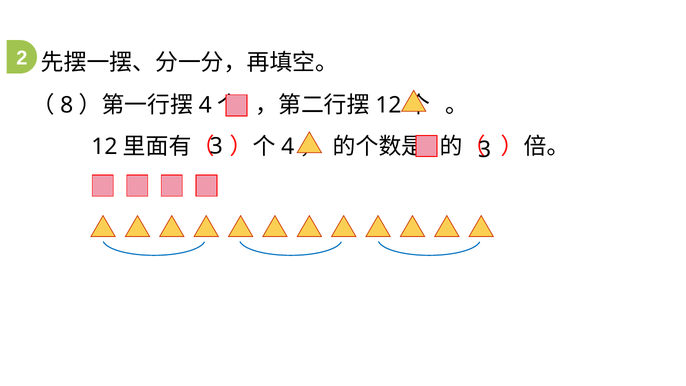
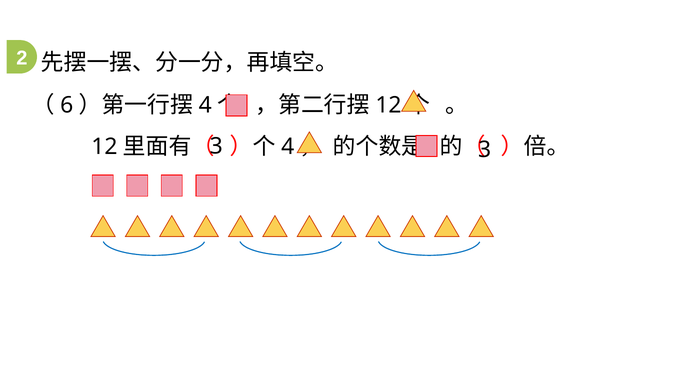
8: 8 -> 6
